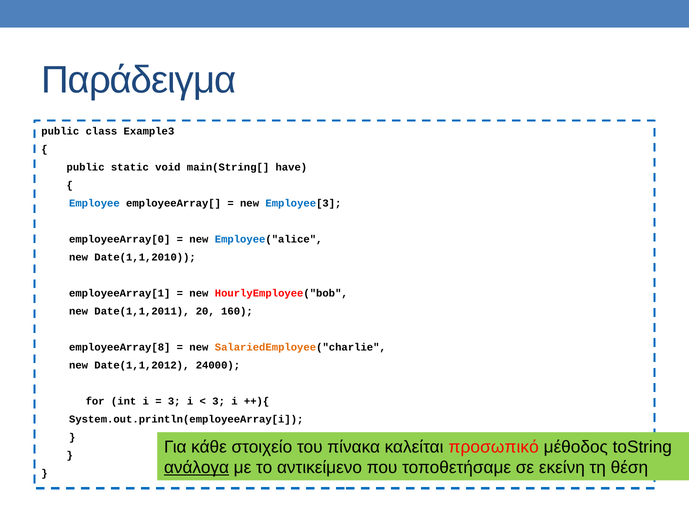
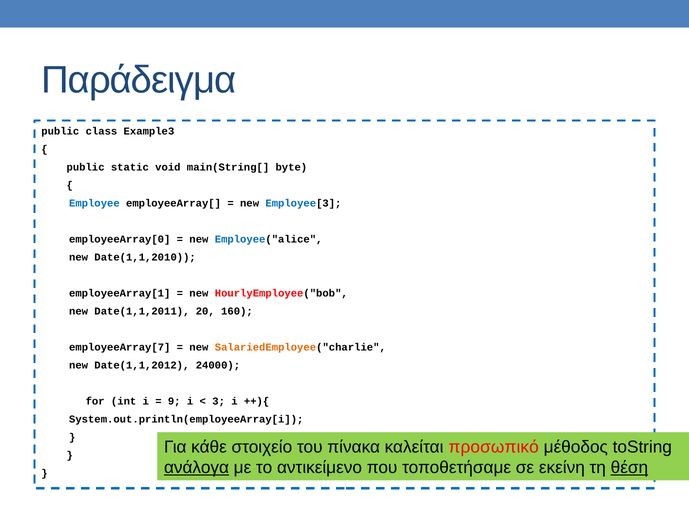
have: have -> byte
employeeArray[8: employeeArray[8 -> employeeArray[7
3 at (174, 401): 3 -> 9
θέση underline: none -> present
